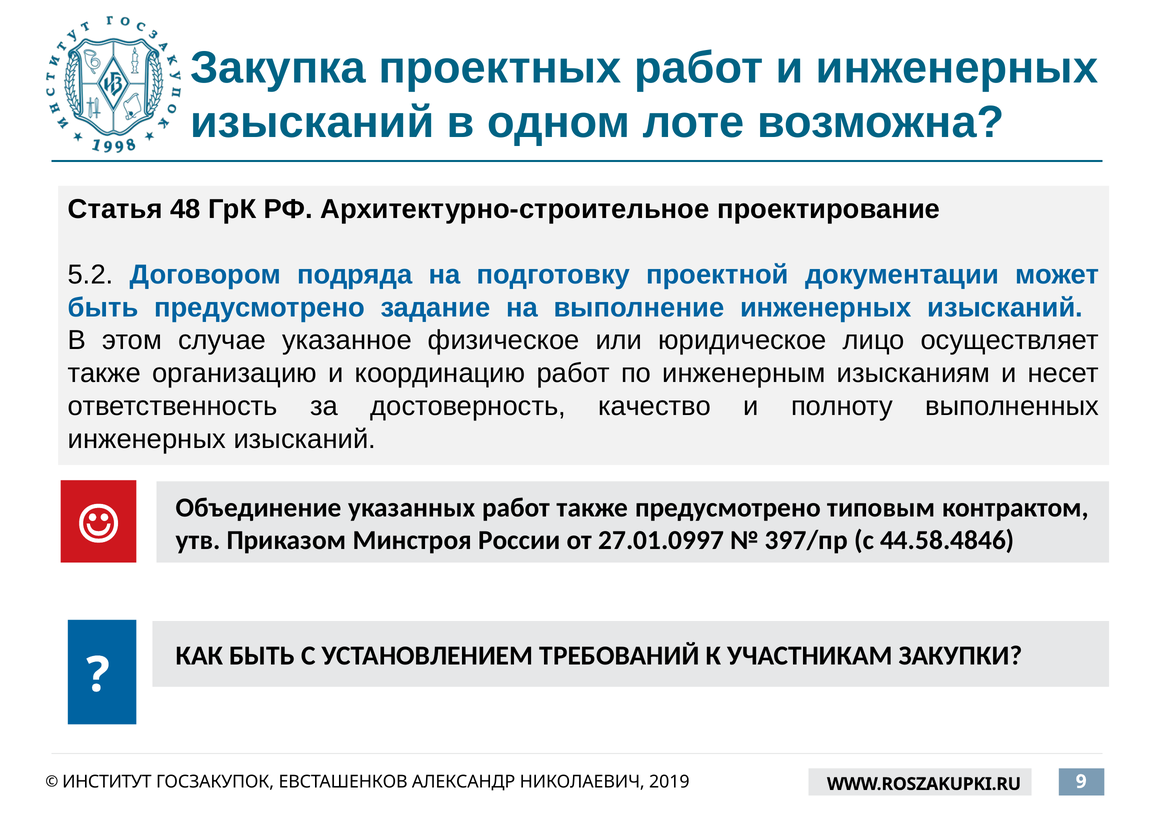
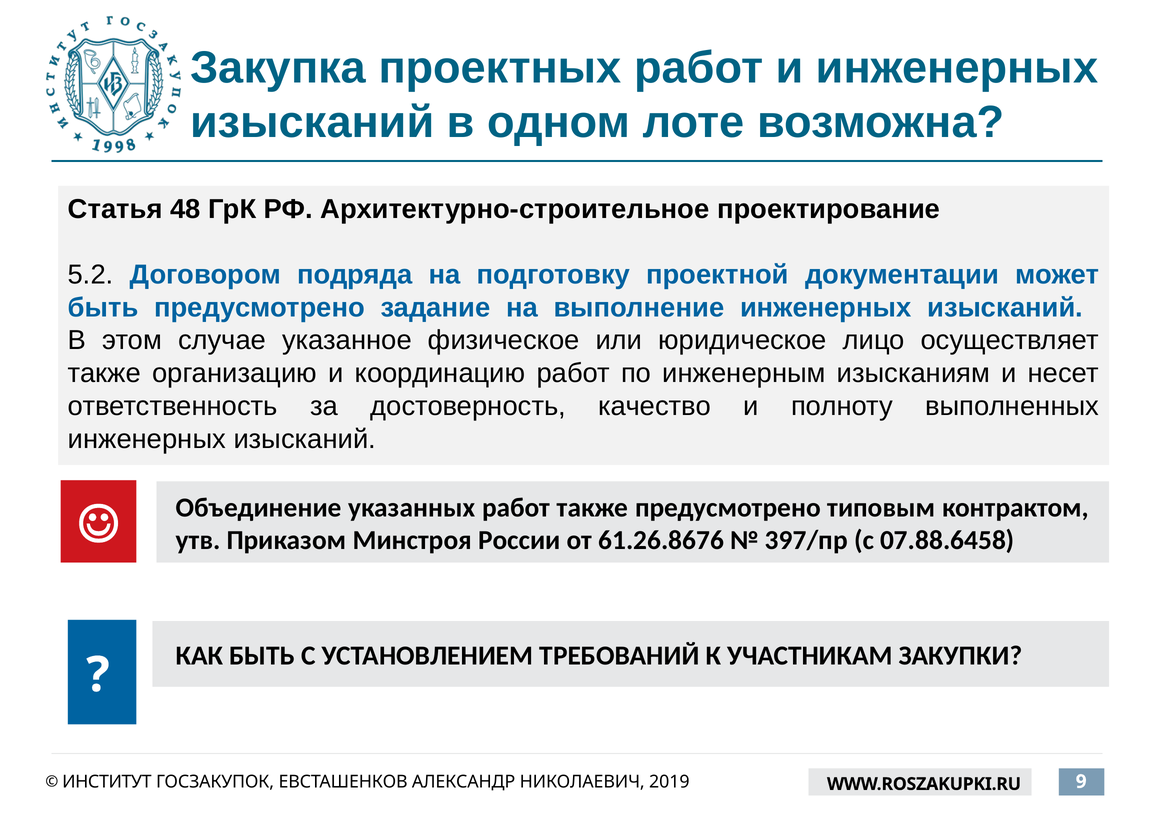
27.01.0997: 27.01.0997 -> 61.26.8676
44.58.4846: 44.58.4846 -> 07.88.6458
